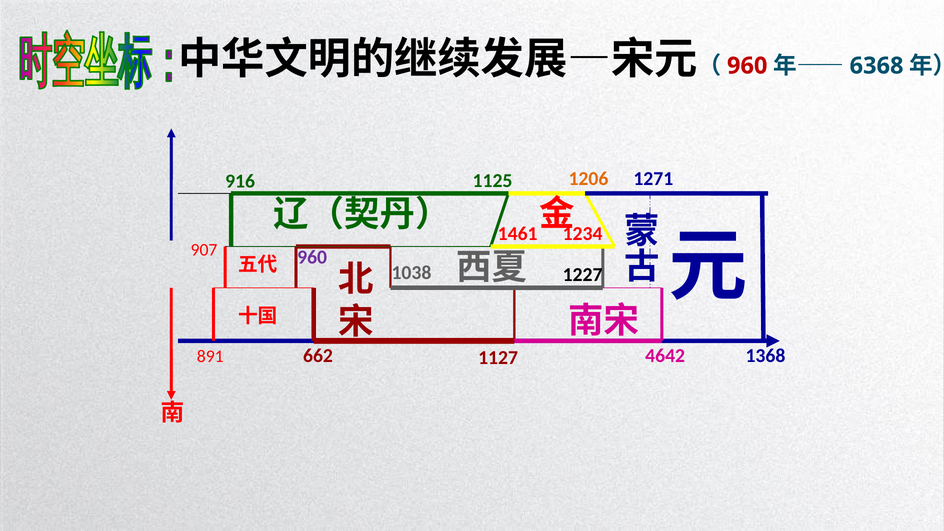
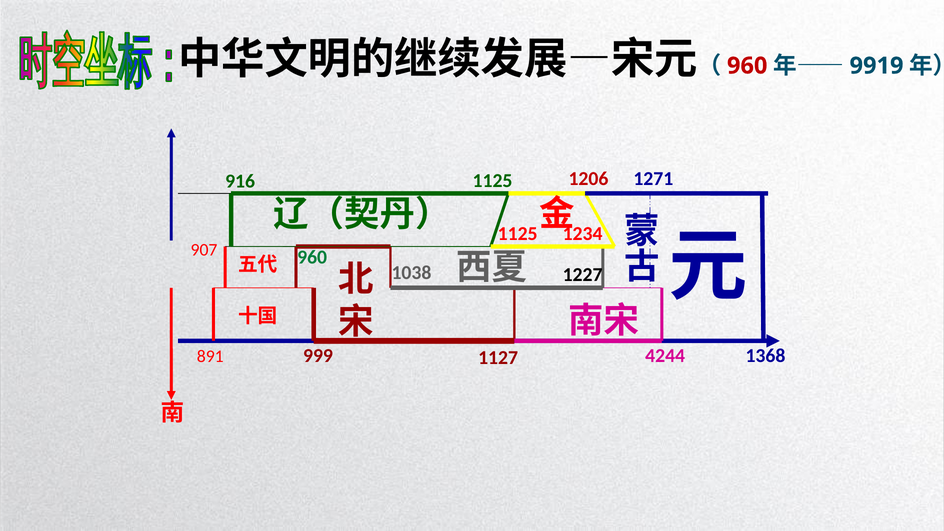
6368: 6368 -> 9919
1206 colour: orange -> red
1461 at (518, 234): 1461 -> 1125
960 at (312, 257) colour: purple -> green
662: 662 -> 999
4642: 4642 -> 4244
